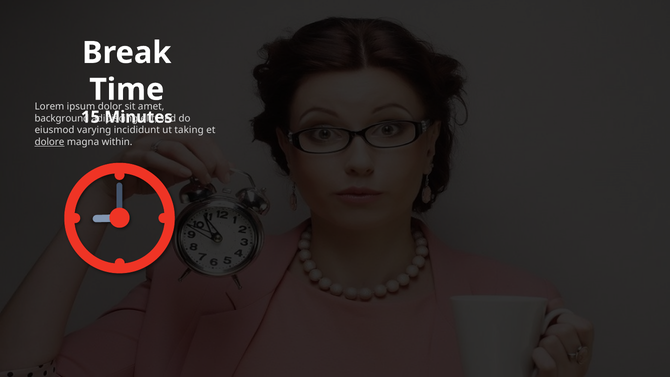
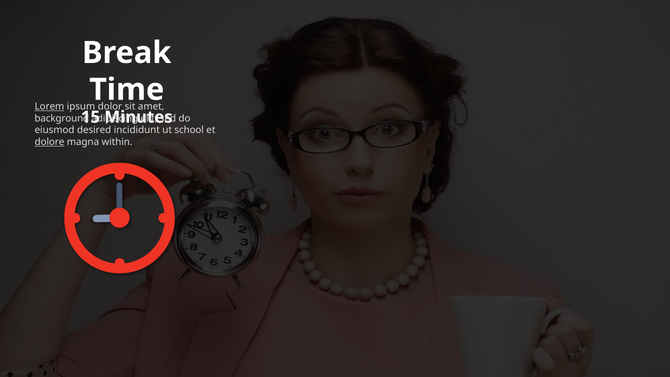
Lorem underline: none -> present
varying: varying -> desired
taking: taking -> school
